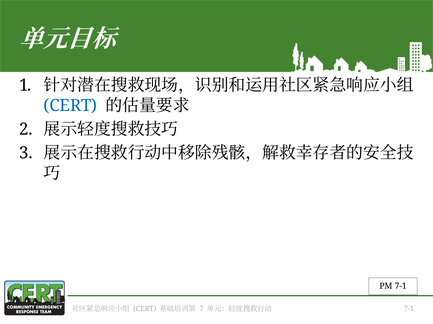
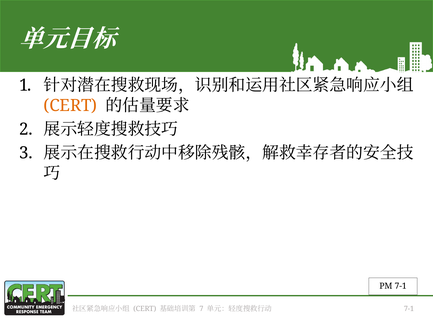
CERT at (70, 106) colour: blue -> orange
